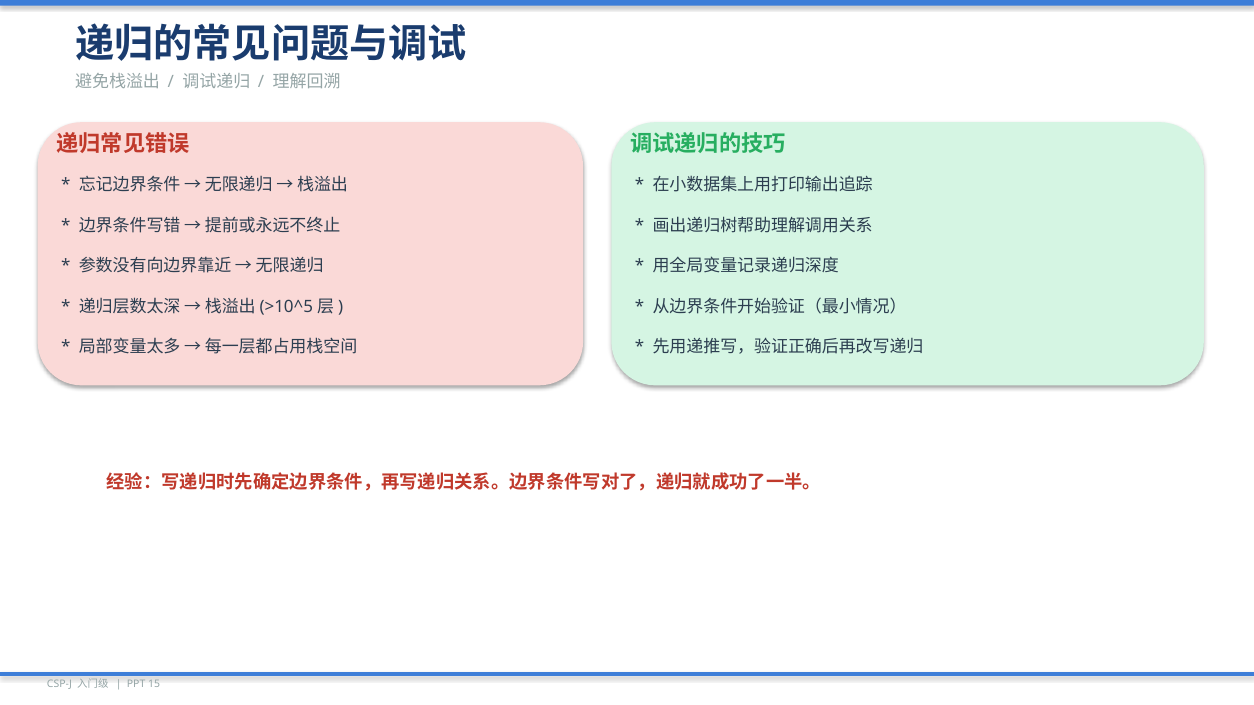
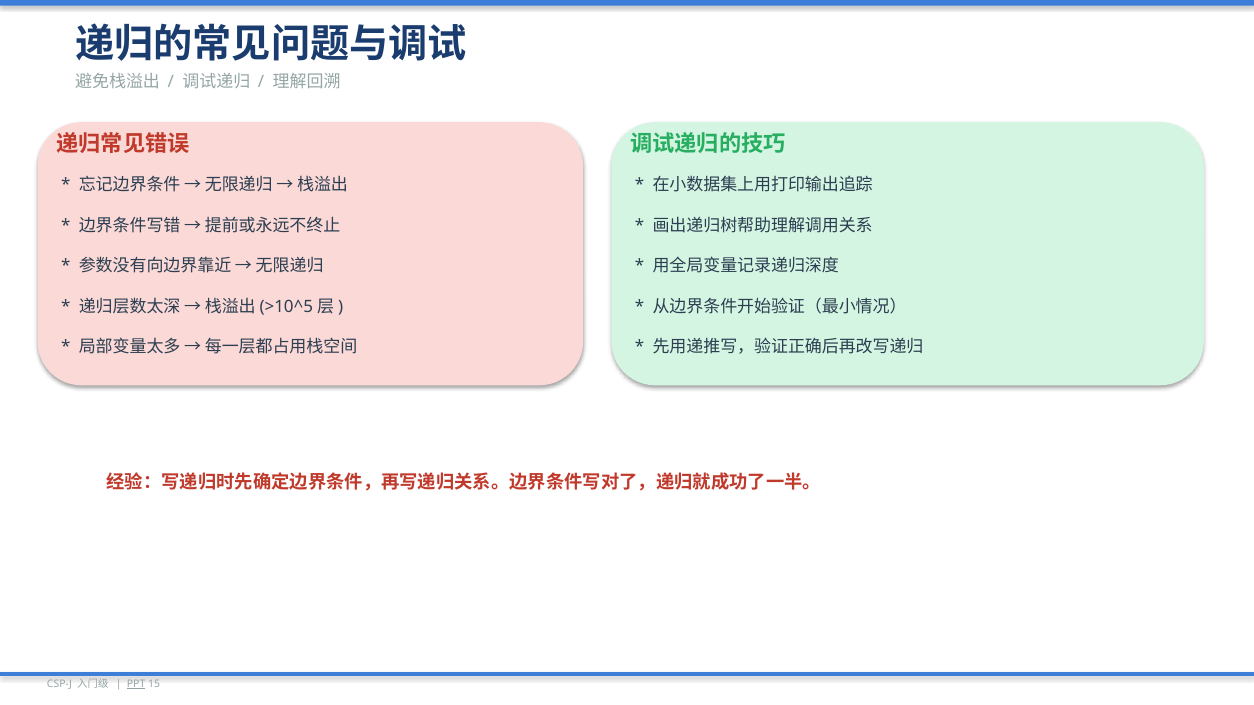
PPT underline: none -> present
